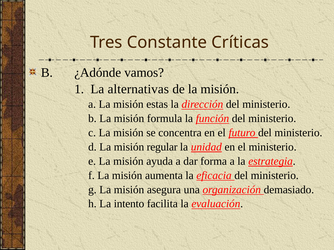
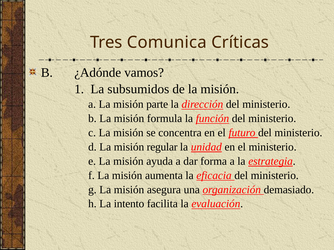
Constante: Constante -> Comunica
alternativas: alternativas -> subsumidos
estas: estas -> parte
